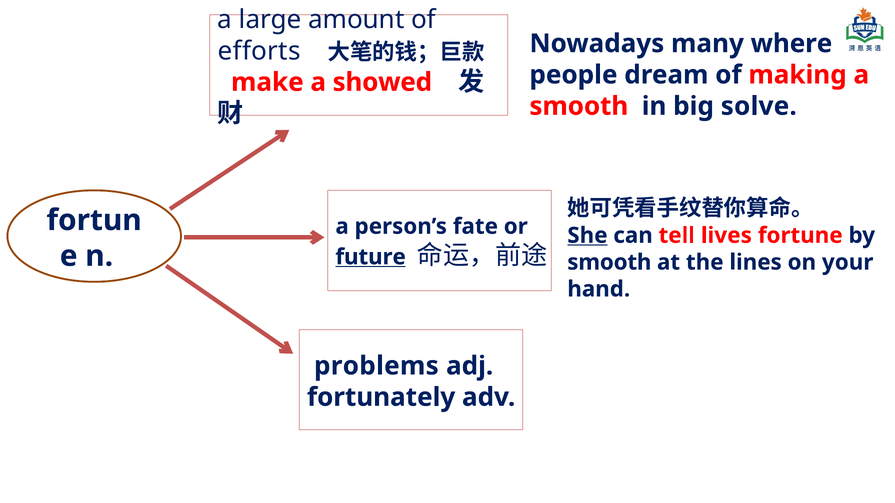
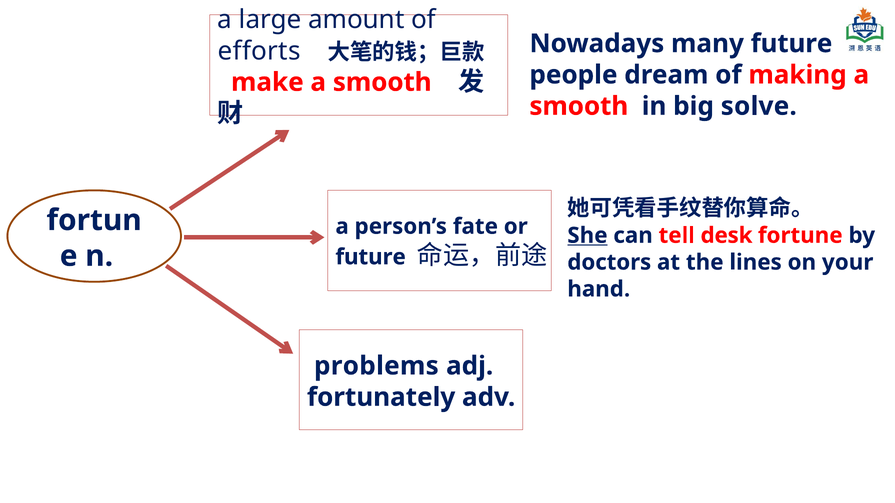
many where: where -> future
make a showed: showed -> smooth
lives: lives -> desk
future at (371, 257) underline: present -> none
smooth at (609, 262): smooth -> doctors
